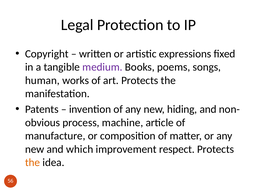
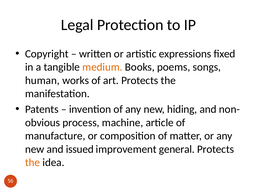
medium colour: purple -> orange
which: which -> issued
respect: respect -> general
